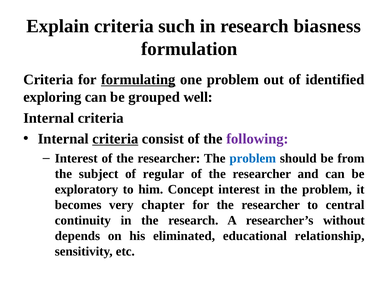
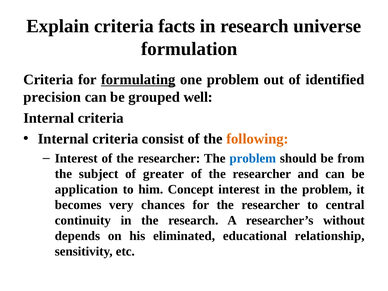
such: such -> facts
biasness: biasness -> universe
exploring: exploring -> precision
criteria at (115, 139) underline: present -> none
following colour: purple -> orange
regular: regular -> greater
exploratory: exploratory -> application
chapter: chapter -> chances
